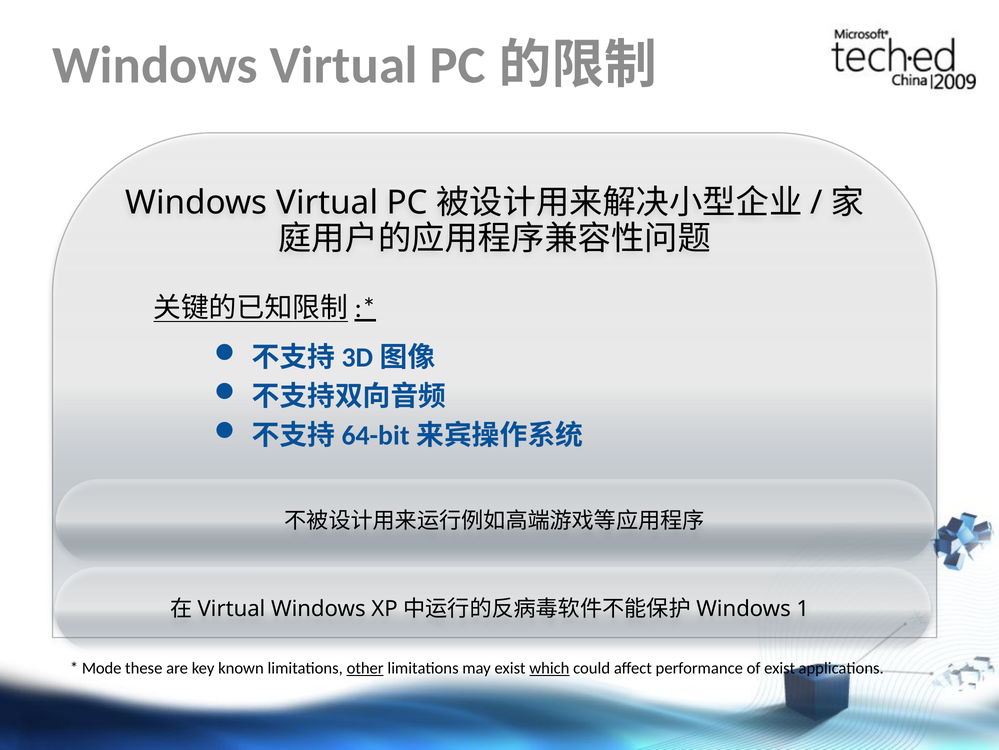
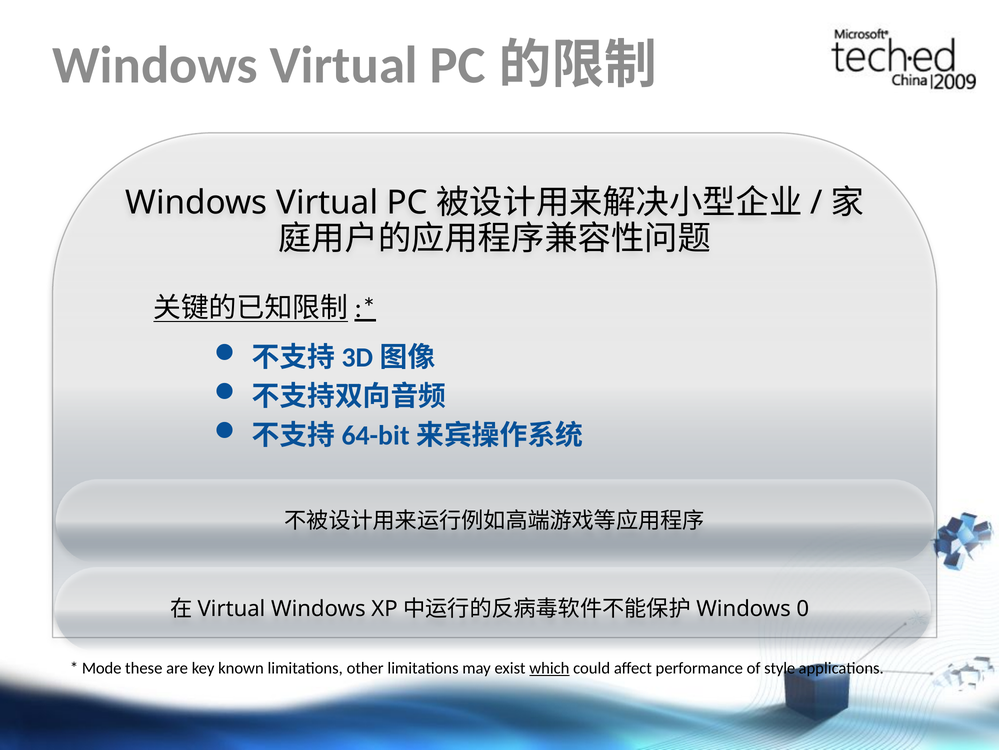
1: 1 -> 0
other underline: present -> none
of exist: exist -> style
